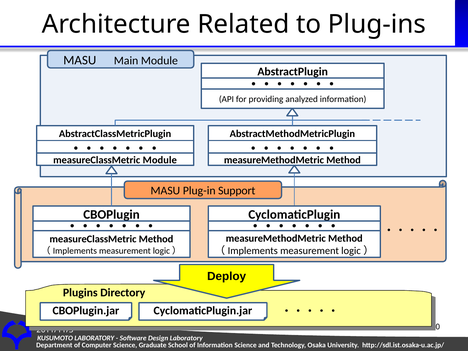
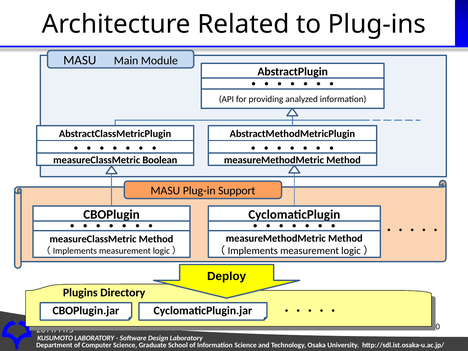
measureClassMetric Module: Module -> Boolean
